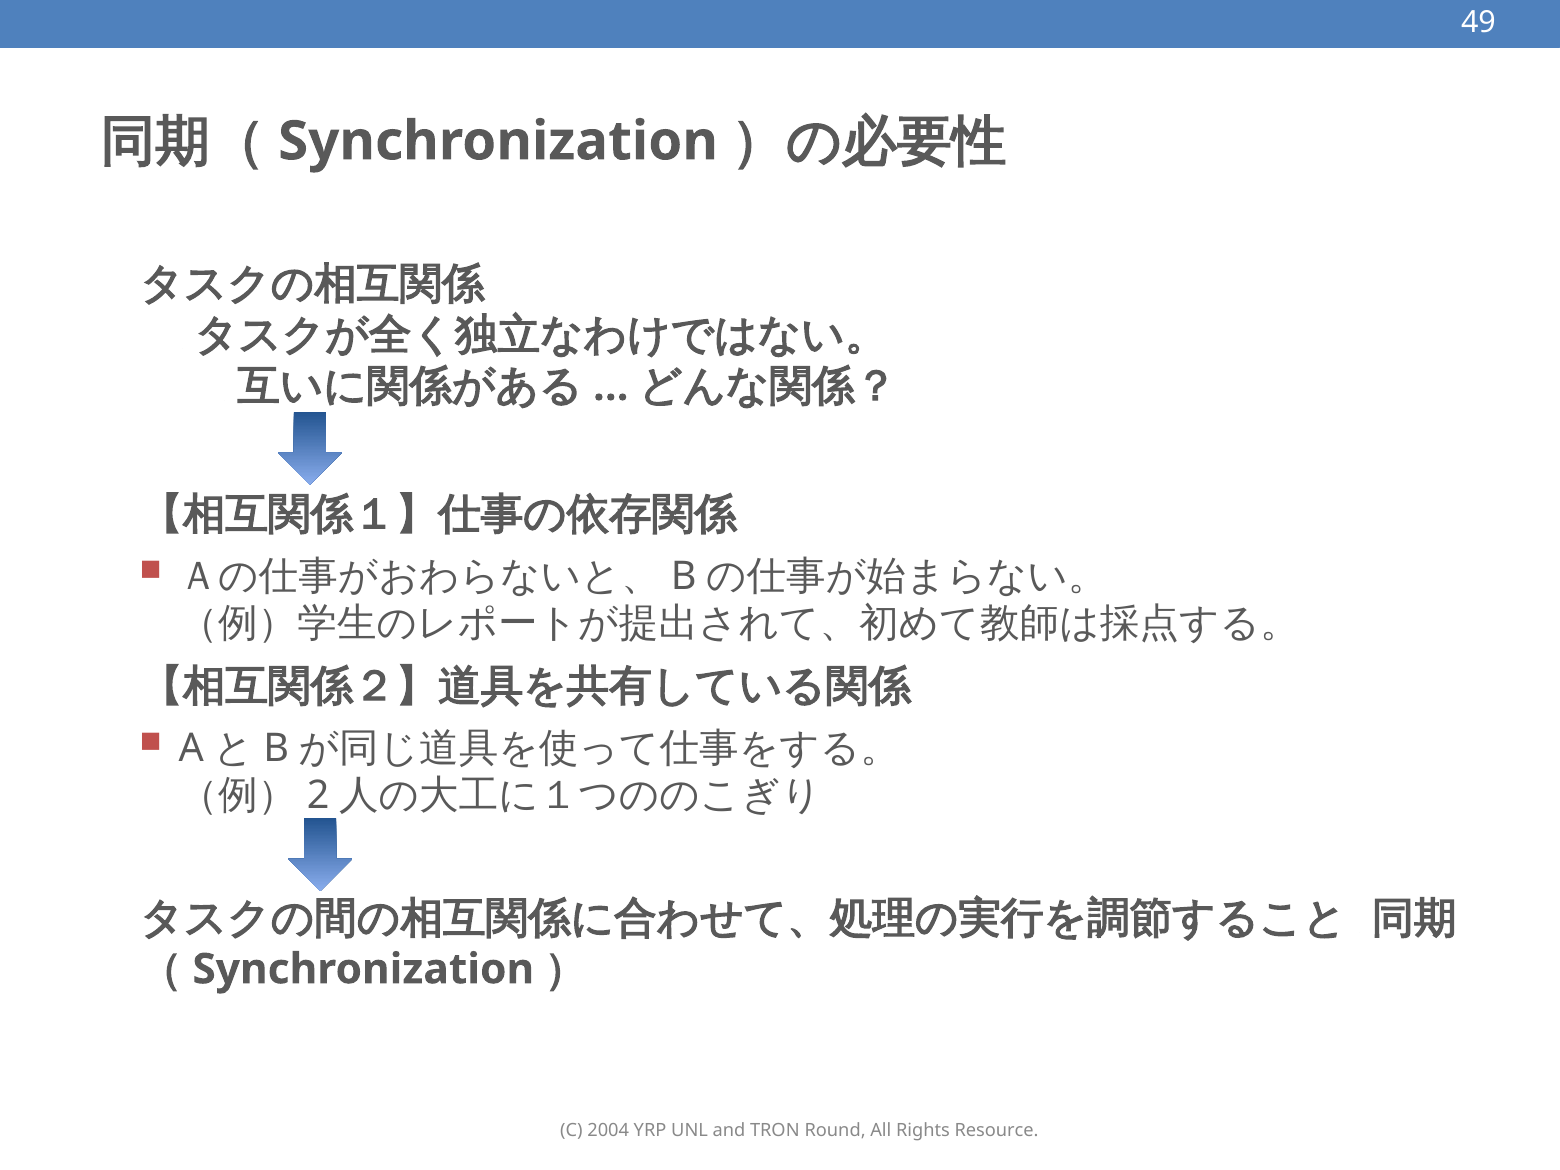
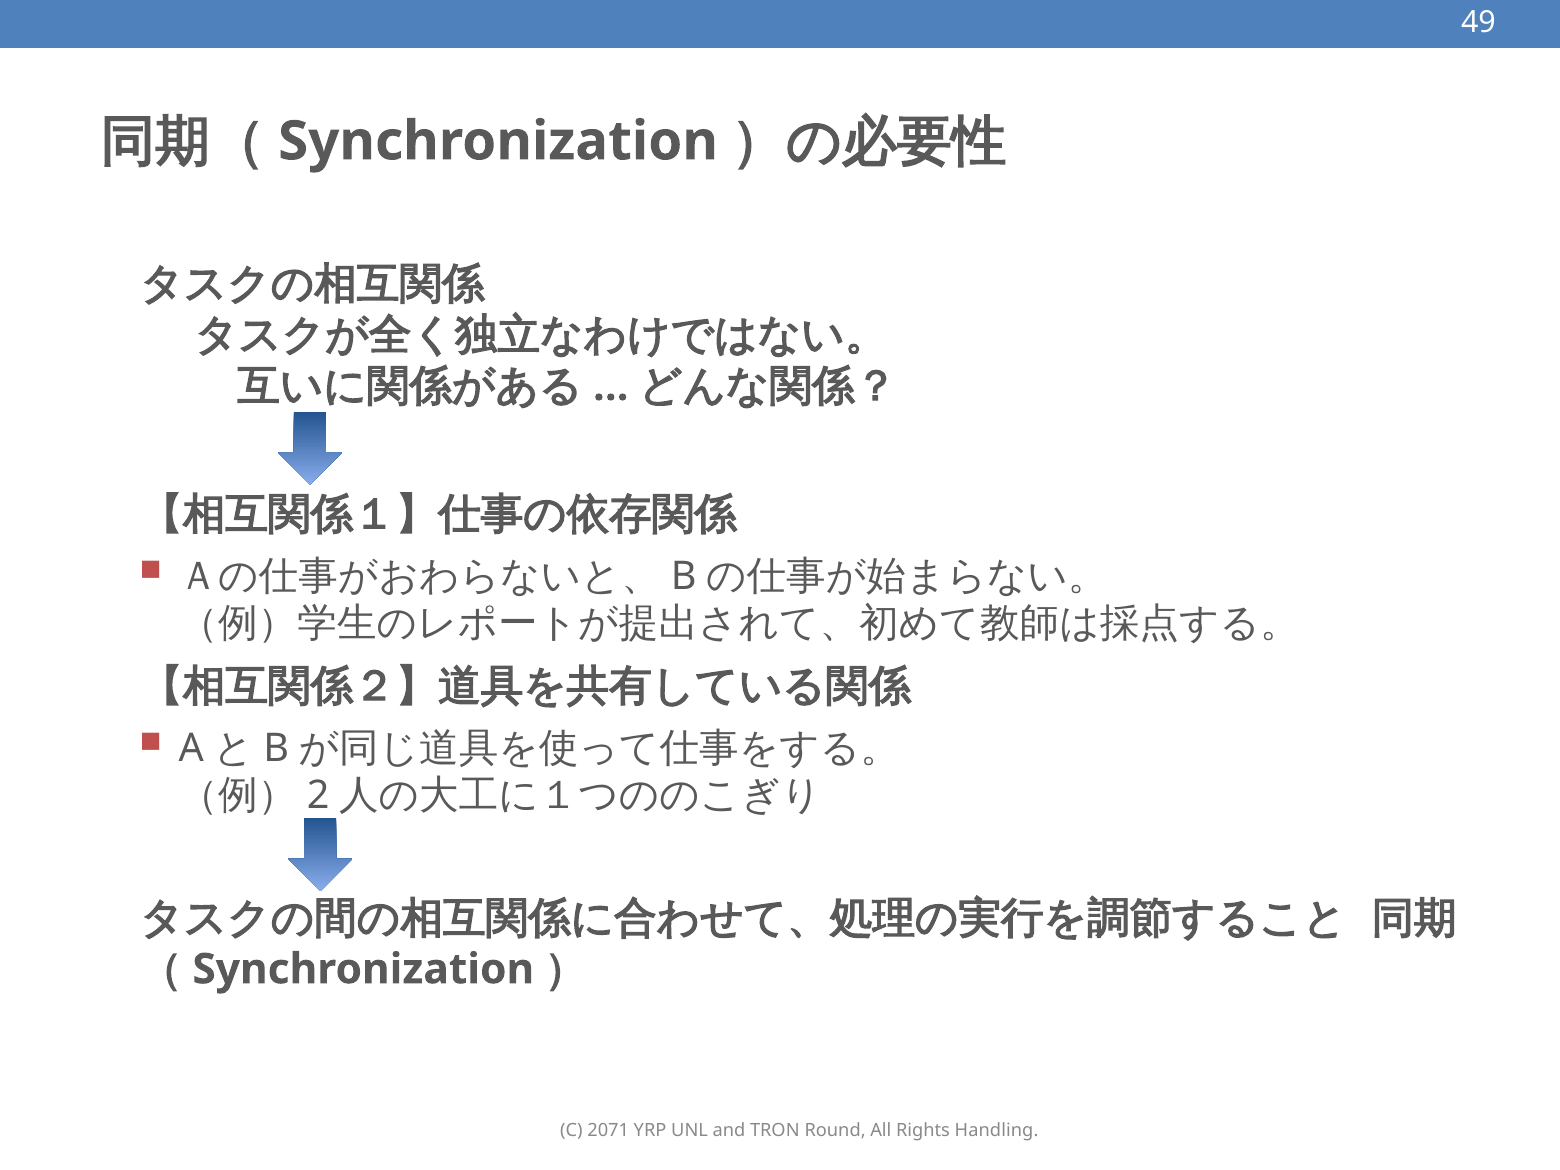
2004: 2004 -> 2071
Resource: Resource -> Handling
